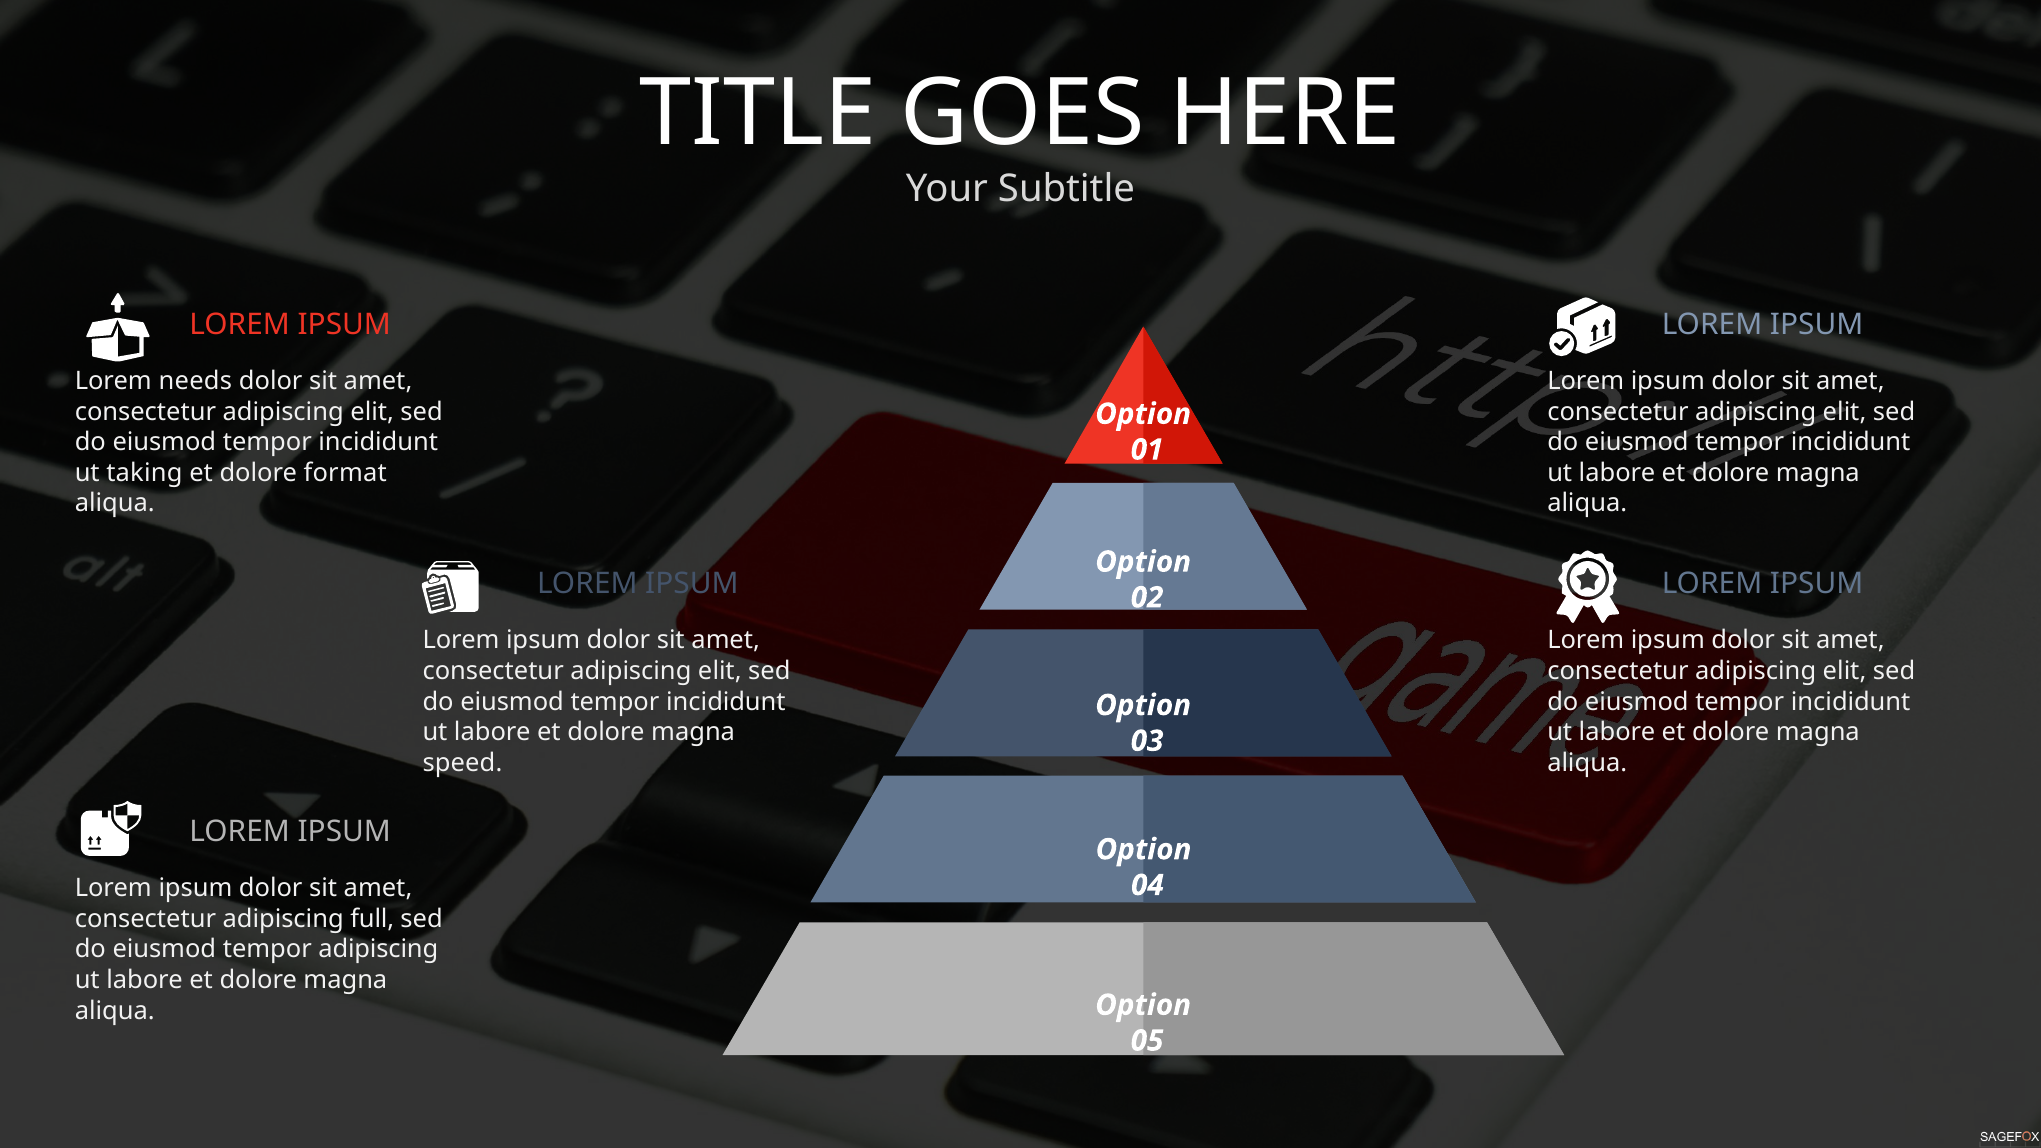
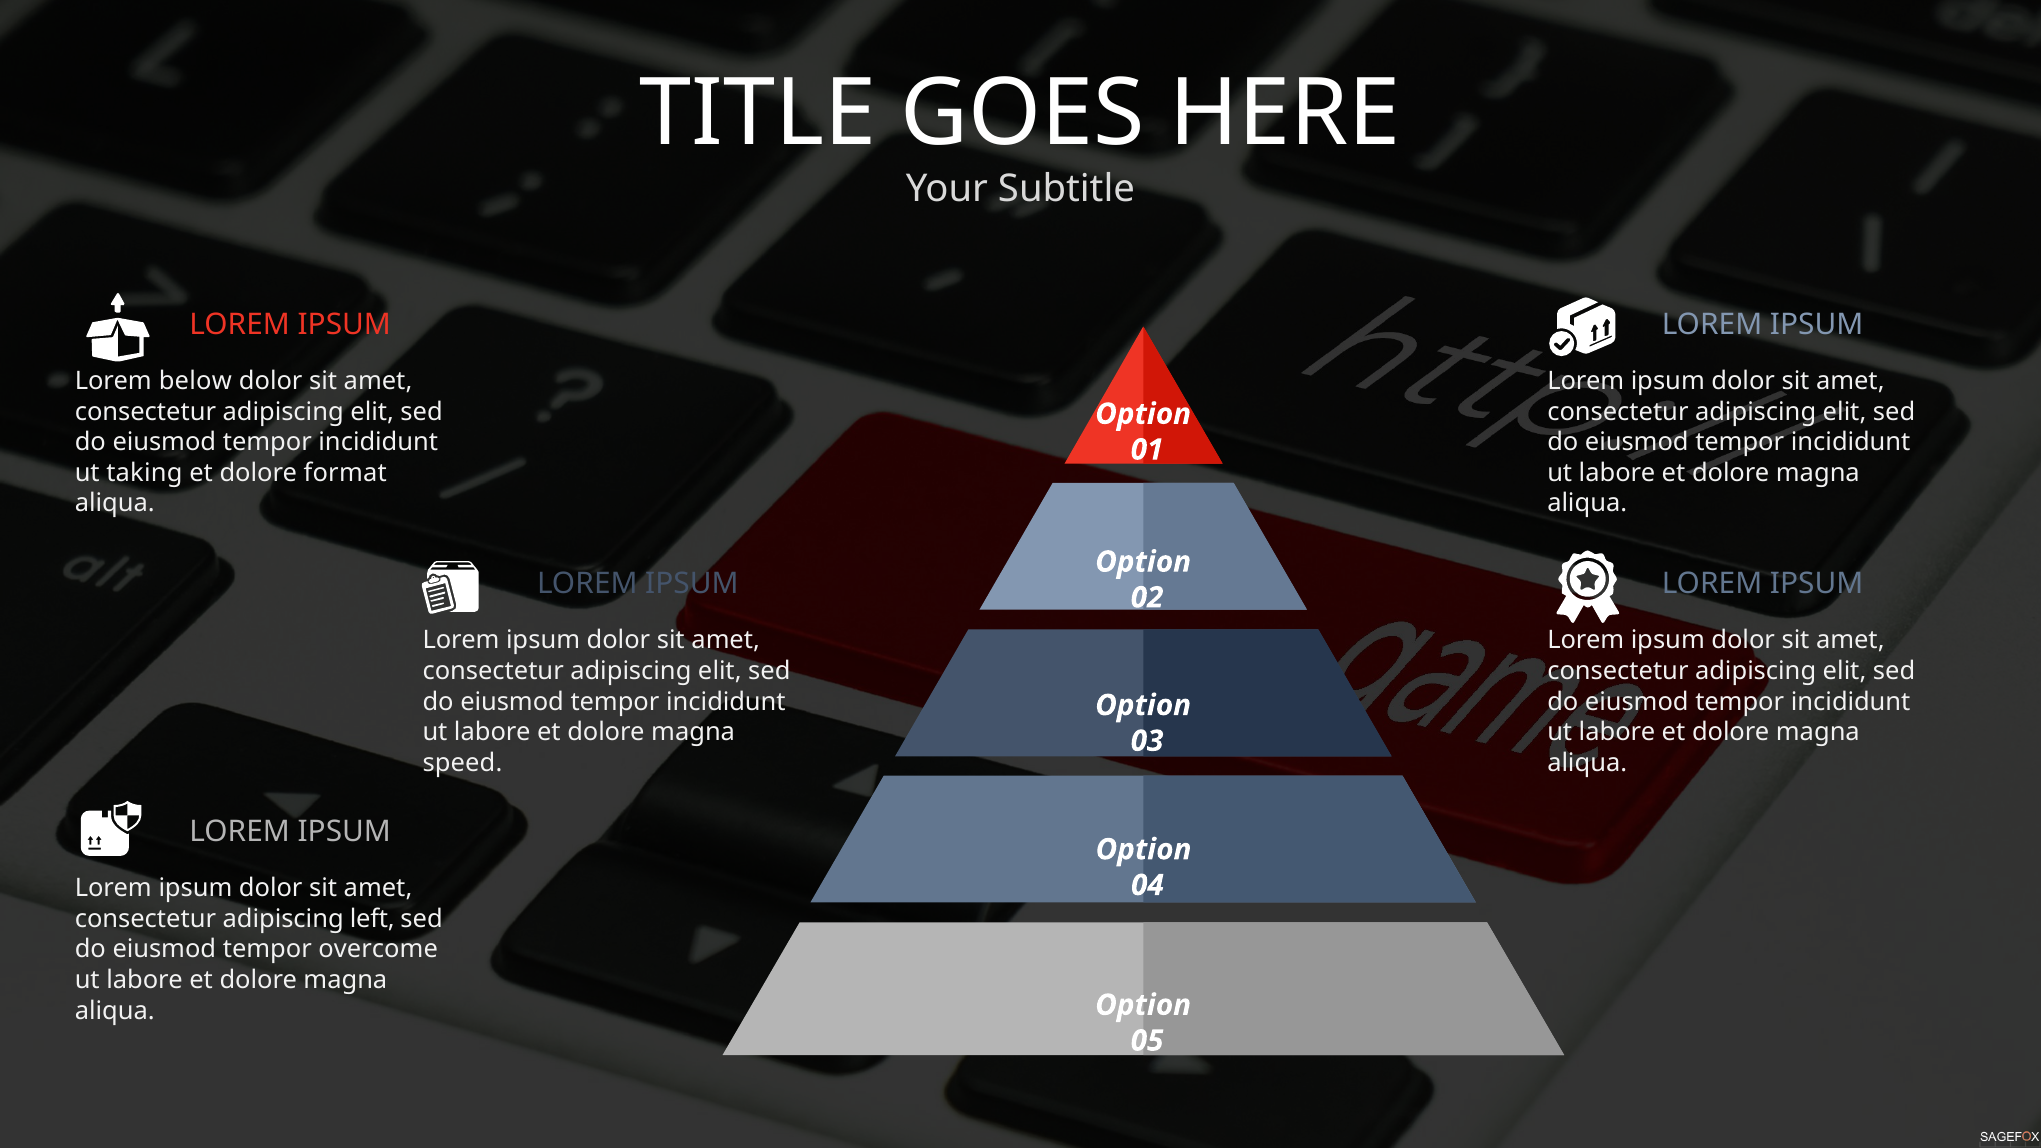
needs: needs -> below
full: full -> left
tempor adipiscing: adipiscing -> overcome
